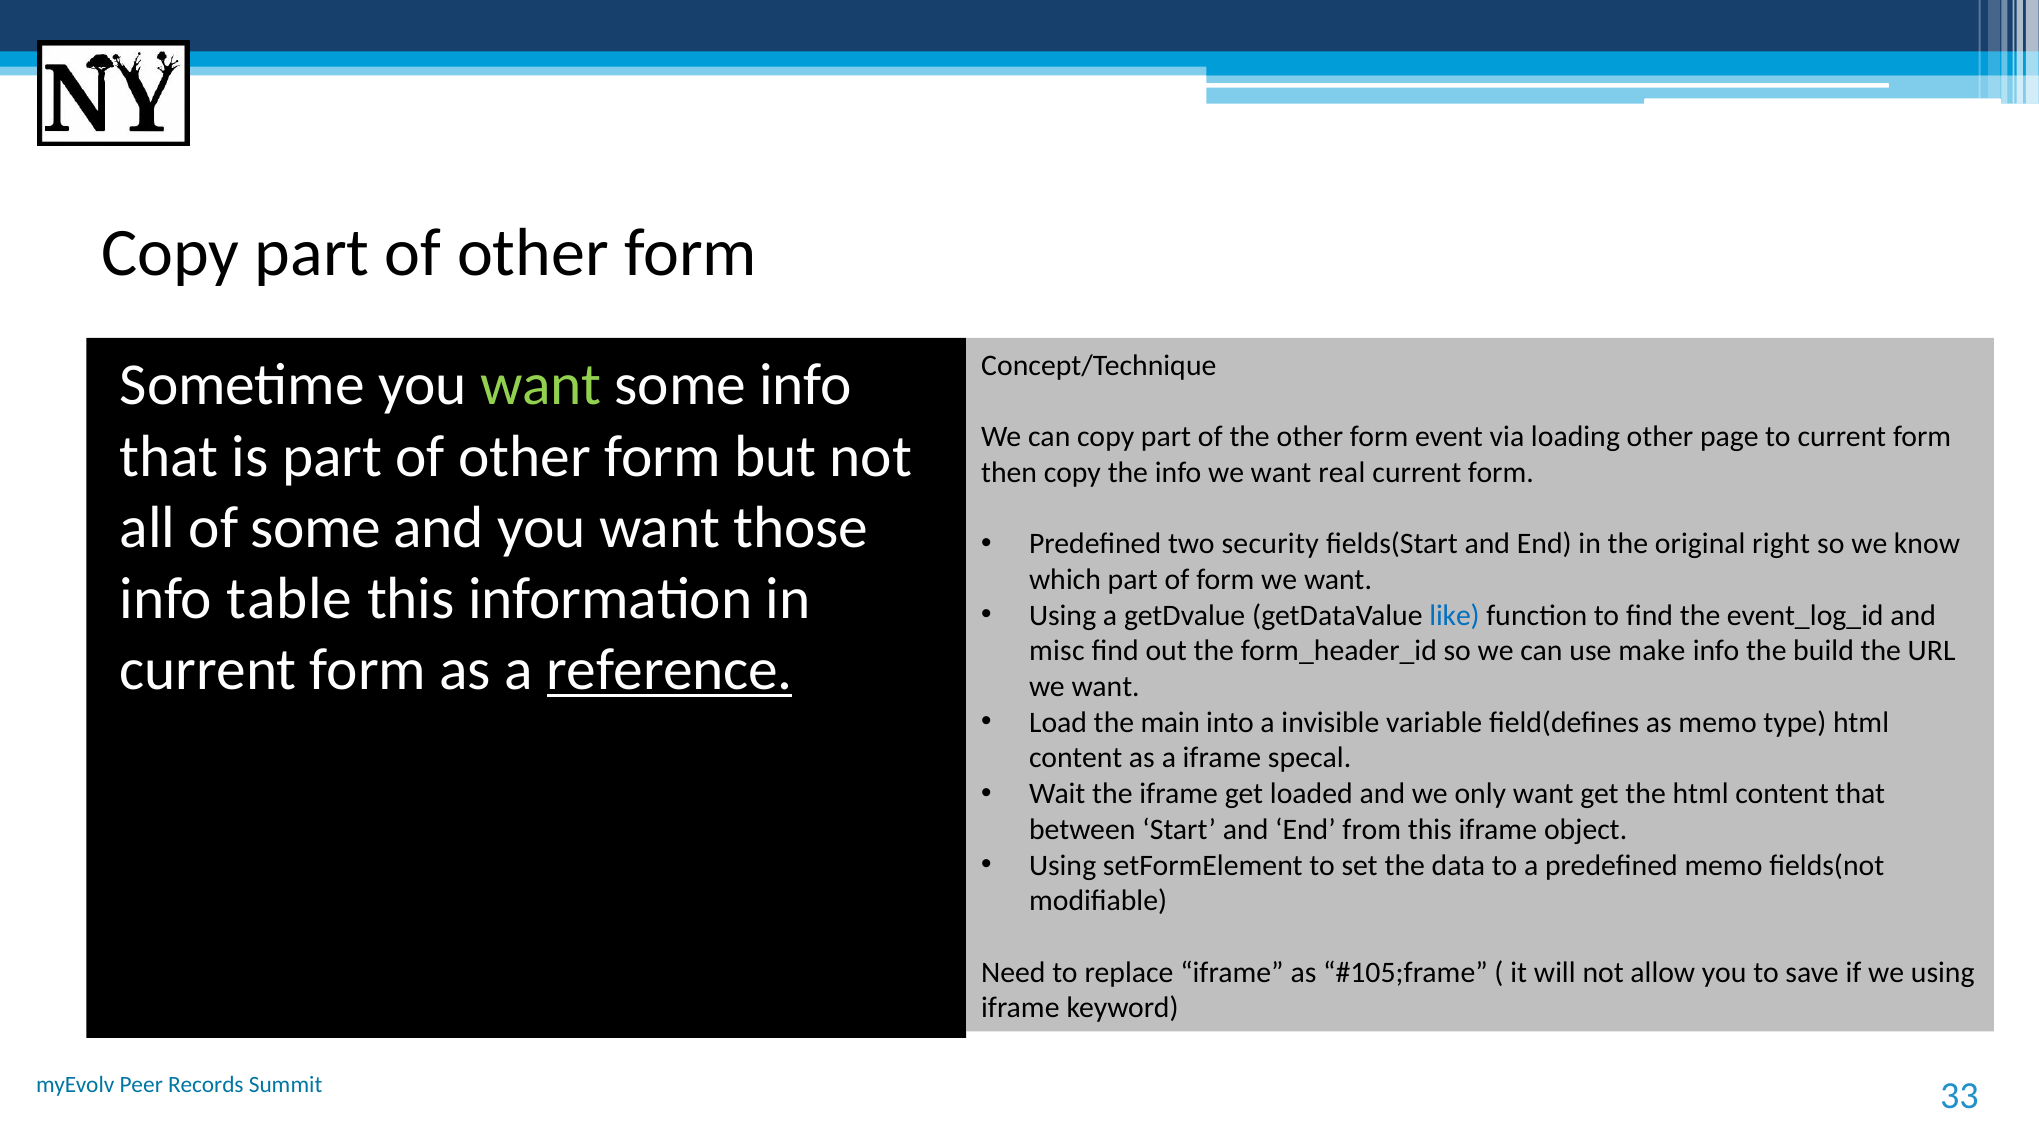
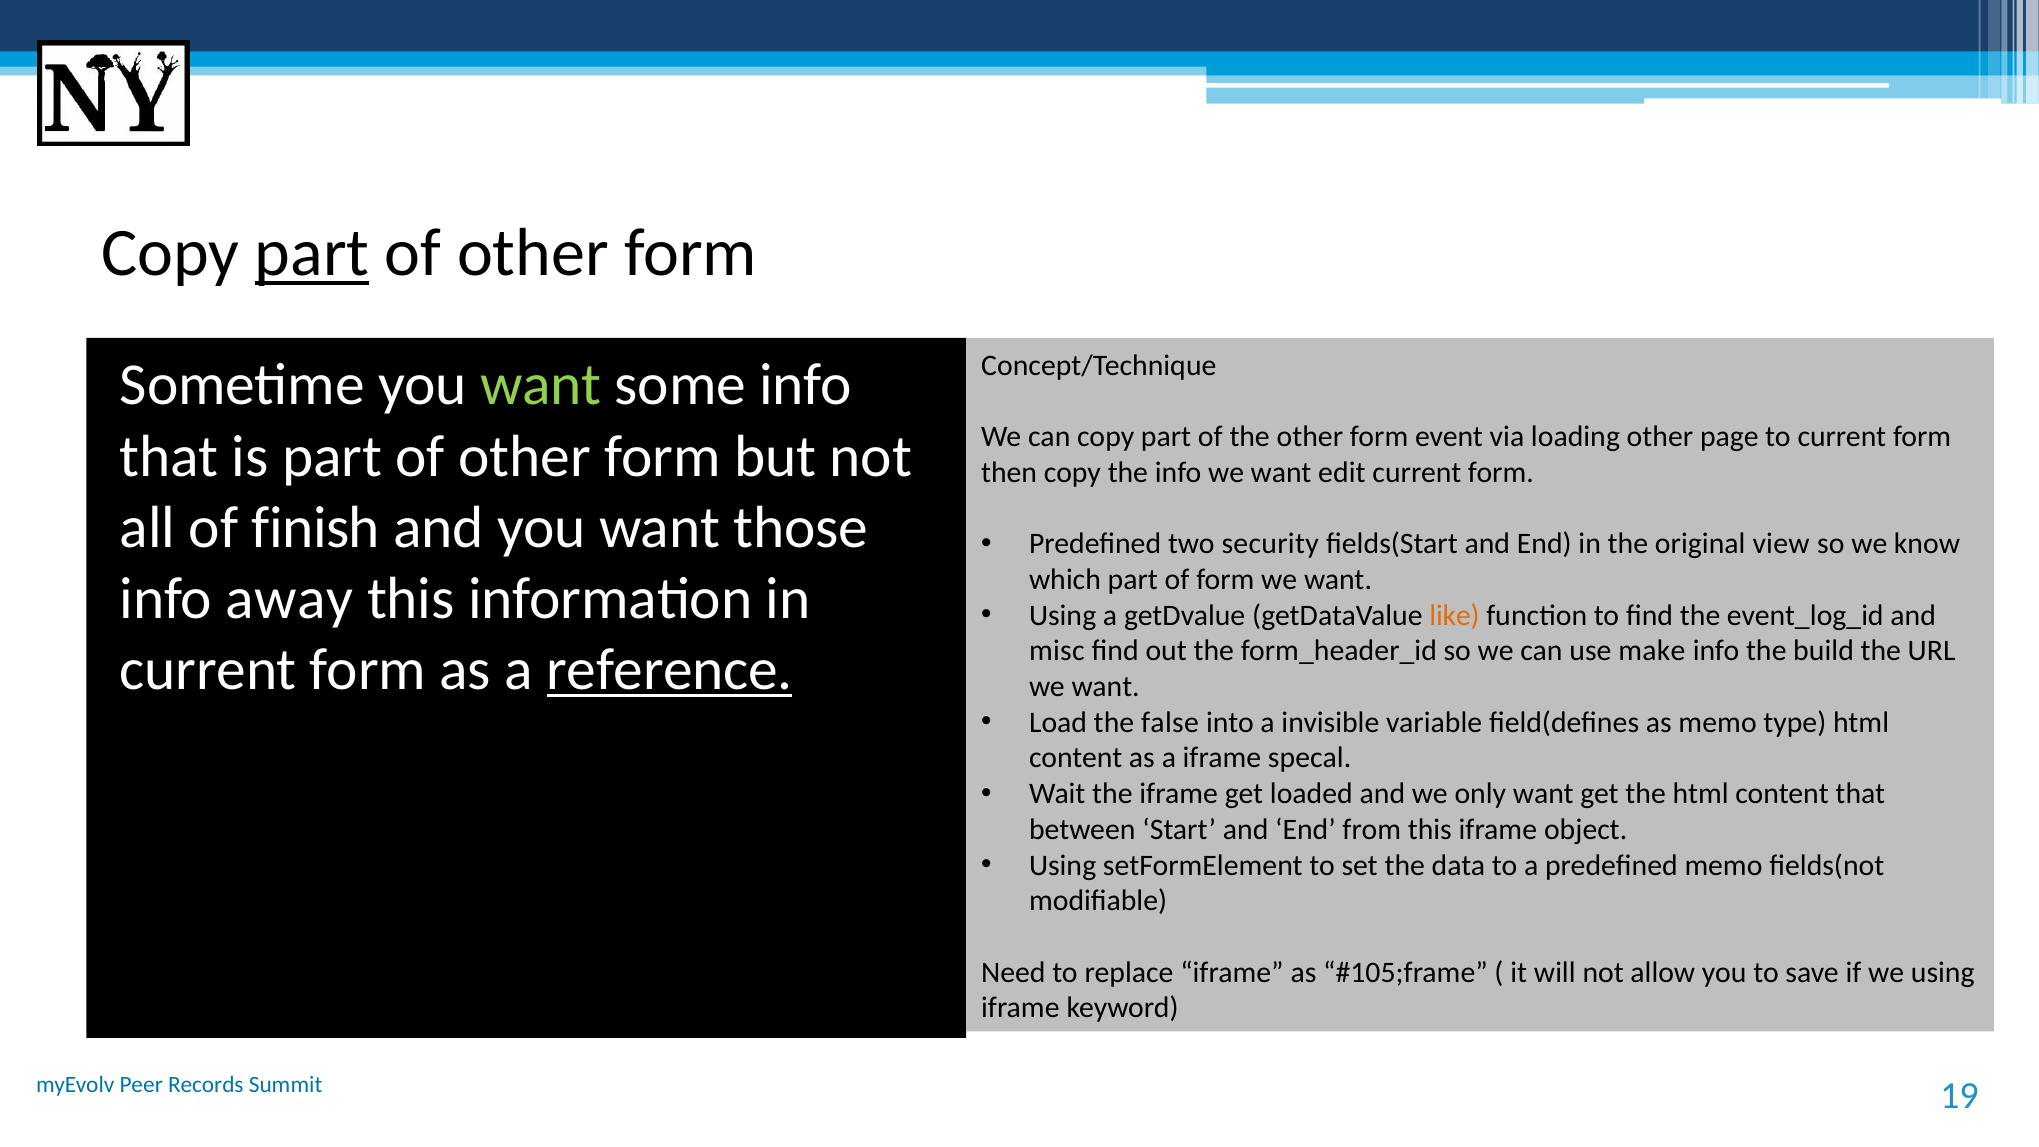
part at (312, 253) underline: none -> present
real: real -> edit
of some: some -> finish
right: right -> view
table: table -> away
like colour: blue -> orange
main: main -> false
33: 33 -> 19
